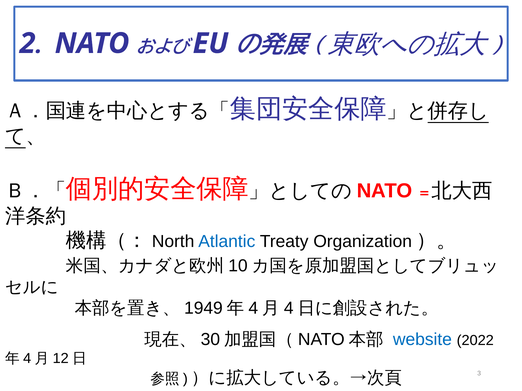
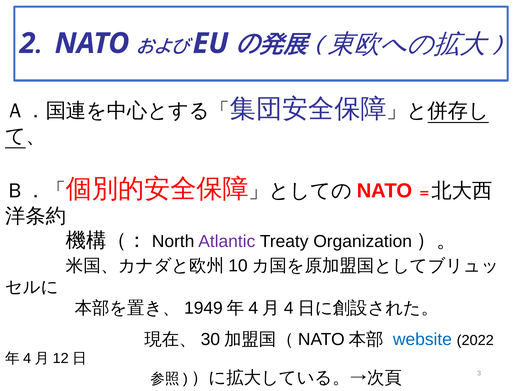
Atlantic colour: blue -> purple
